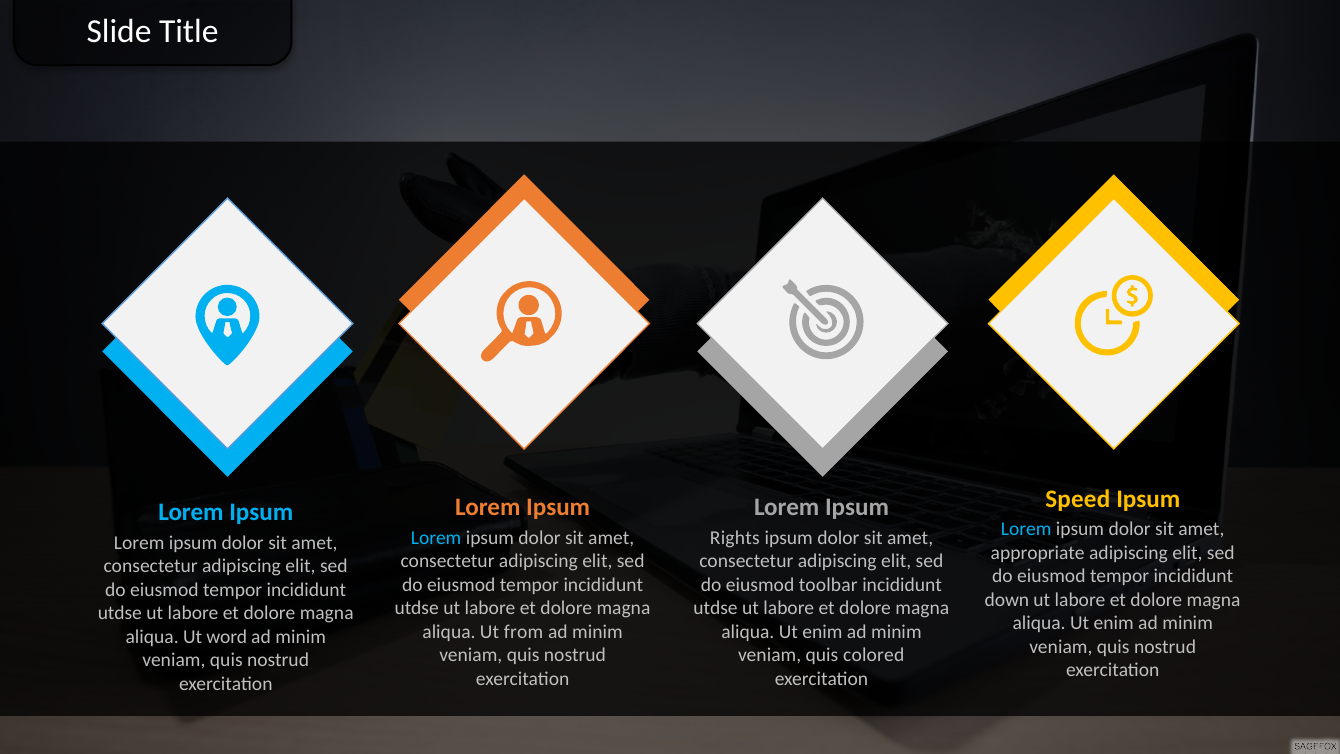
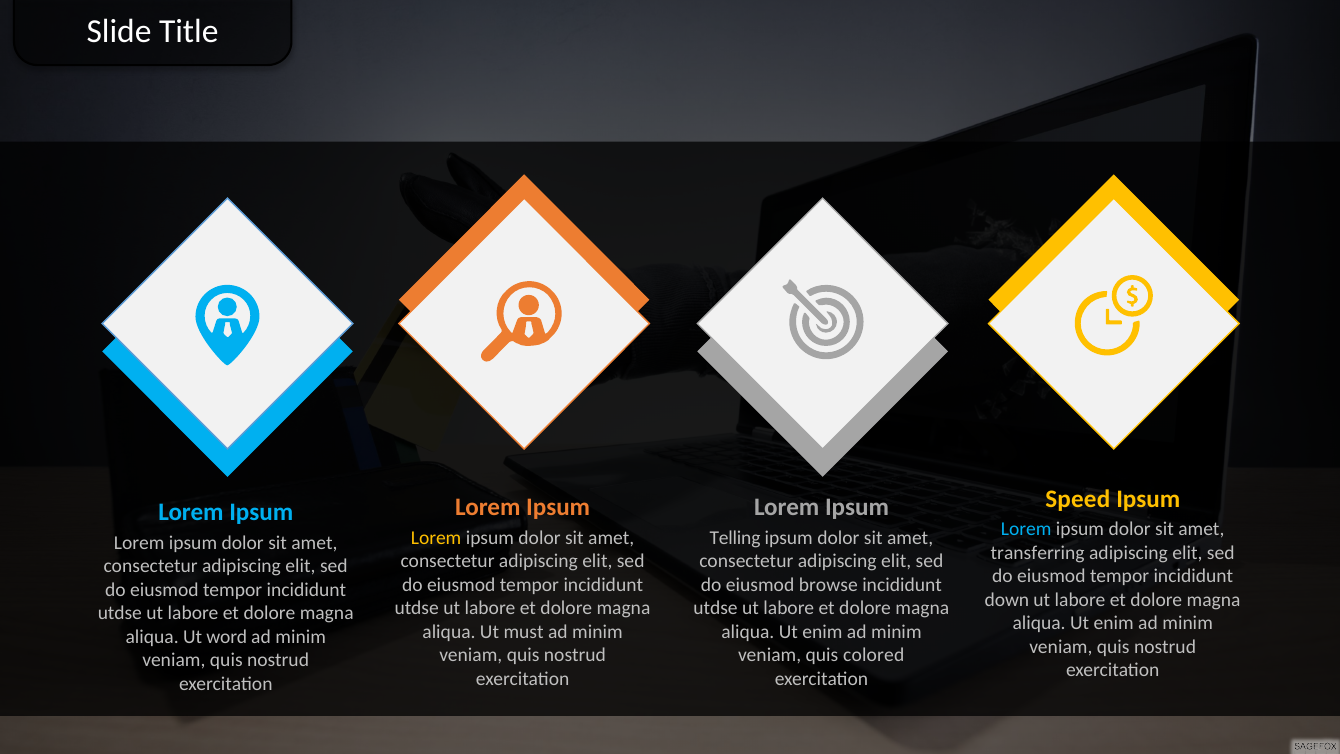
Lorem at (436, 538) colour: light blue -> yellow
Rights: Rights -> Telling
appropriate: appropriate -> transferring
toolbar: toolbar -> browse
from: from -> must
